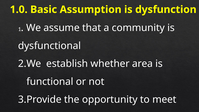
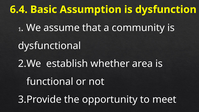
1.0: 1.0 -> 6.4
